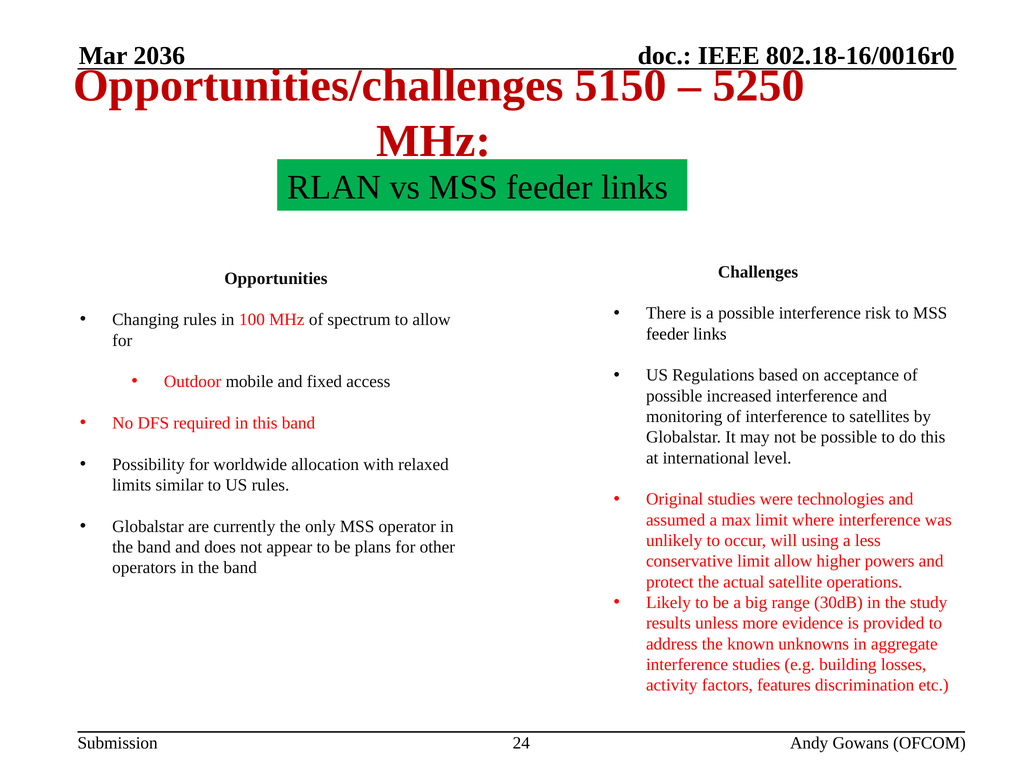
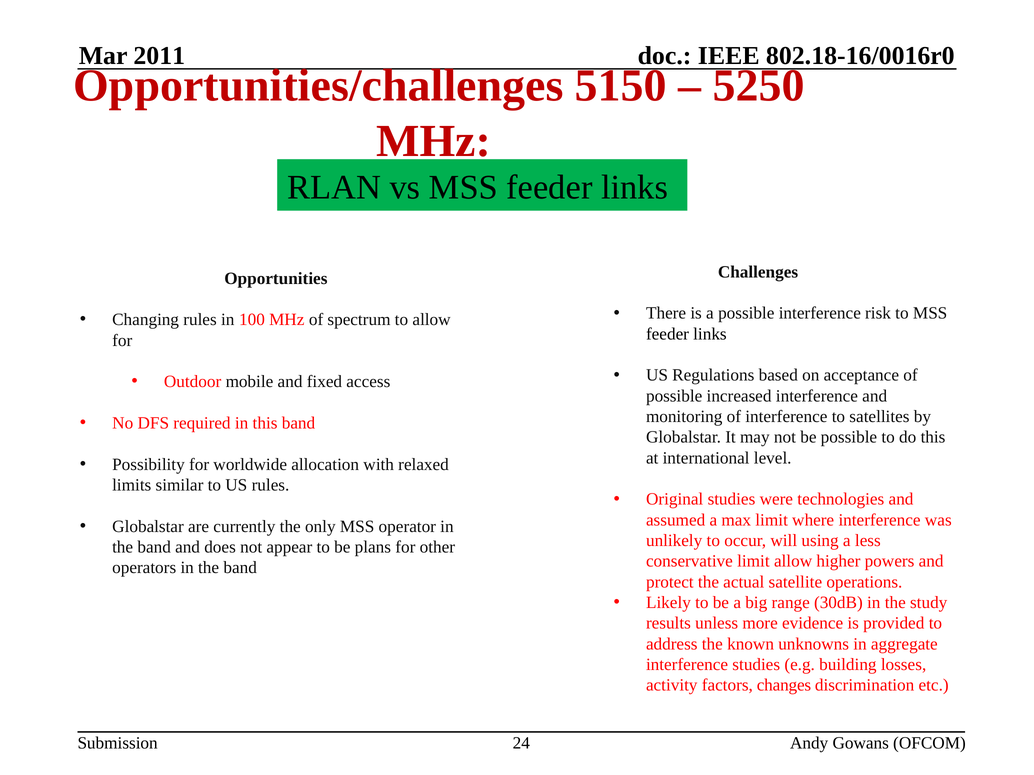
2036: 2036 -> 2011
features: features -> changes
